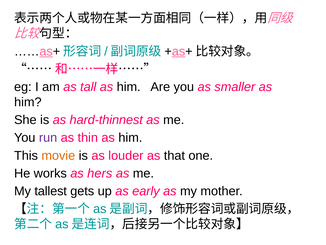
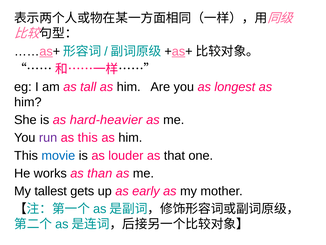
smaller: smaller -> longest
hard-thinnest: hard-thinnest -> hard-heavier
as thin: thin -> this
movie colour: orange -> blue
hers: hers -> than
